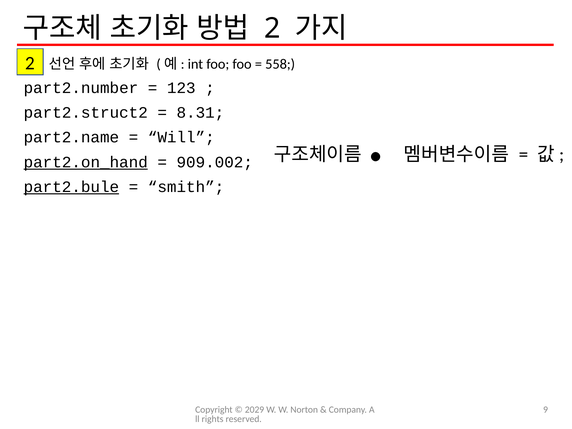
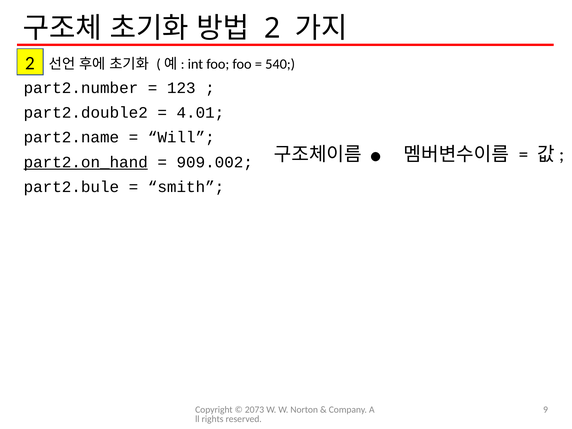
558: 558 -> 540
part2.struct2: part2.struct2 -> part2.double2
8.31: 8.31 -> 4.01
part2.bule underline: present -> none
2029: 2029 -> 2073
